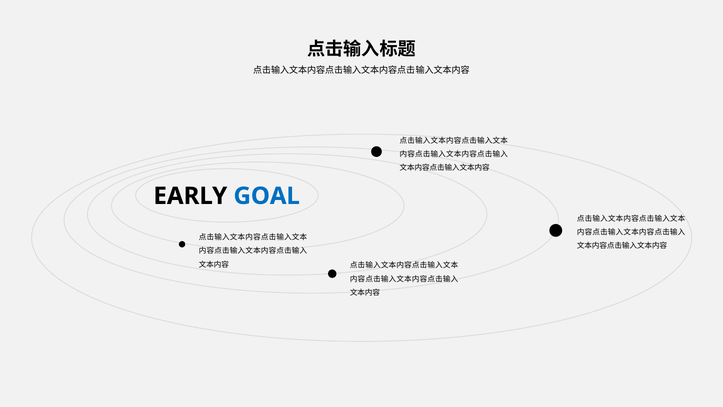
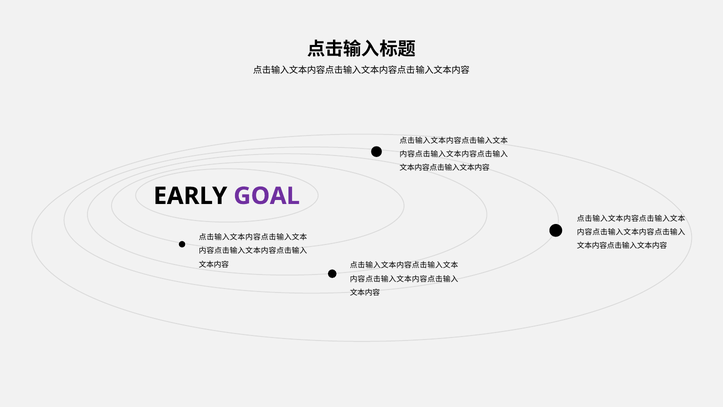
GOAL colour: blue -> purple
